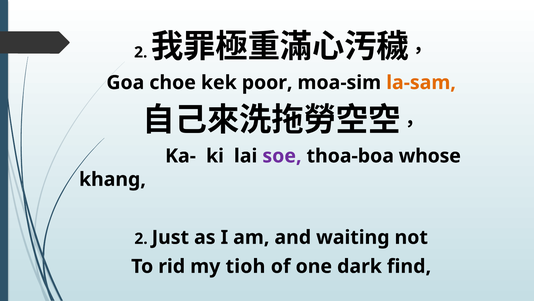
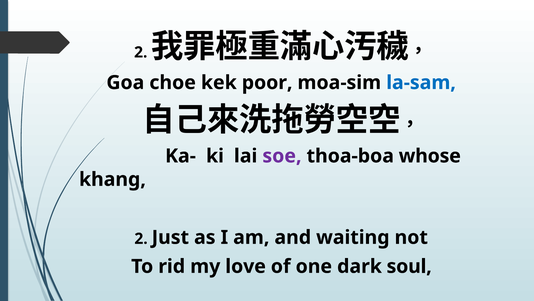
la-sam colour: orange -> blue
tioh: tioh -> love
find: find -> soul
